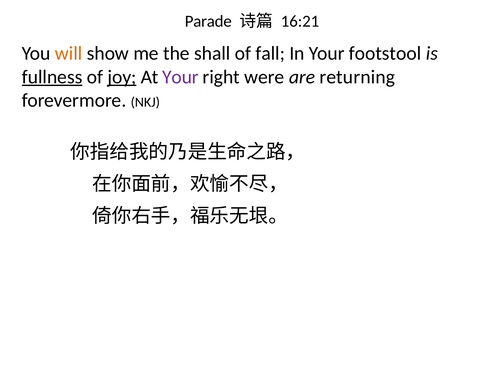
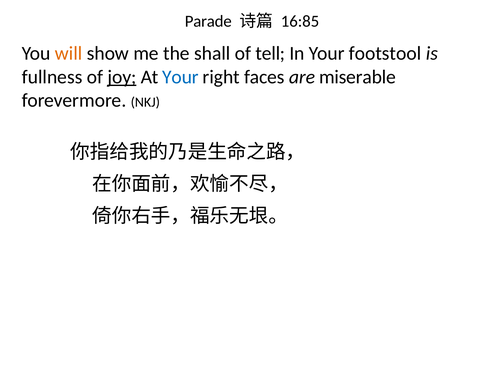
16:21: 16:21 -> 16:85
fall: fall -> tell
fullness underline: present -> none
Your at (180, 77) colour: purple -> blue
were: were -> faces
returning: returning -> miserable
